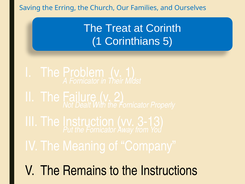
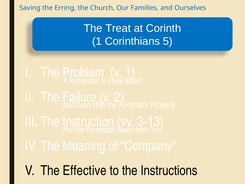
Remains: Remains -> Effective
